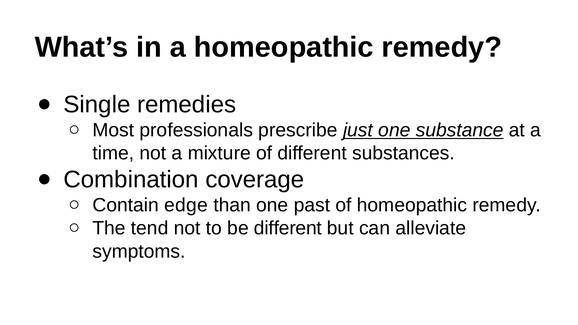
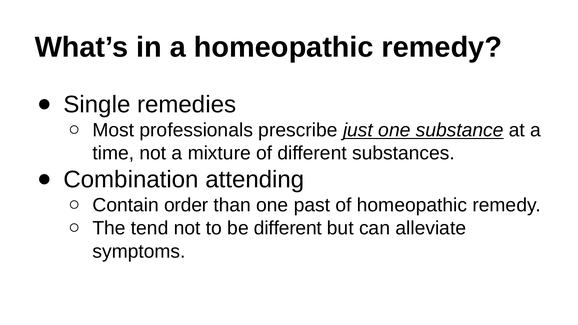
coverage: coverage -> attending
edge: edge -> order
